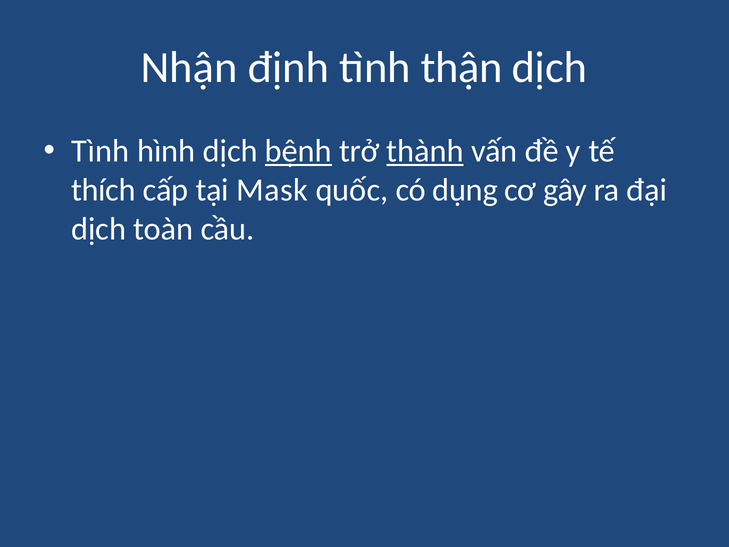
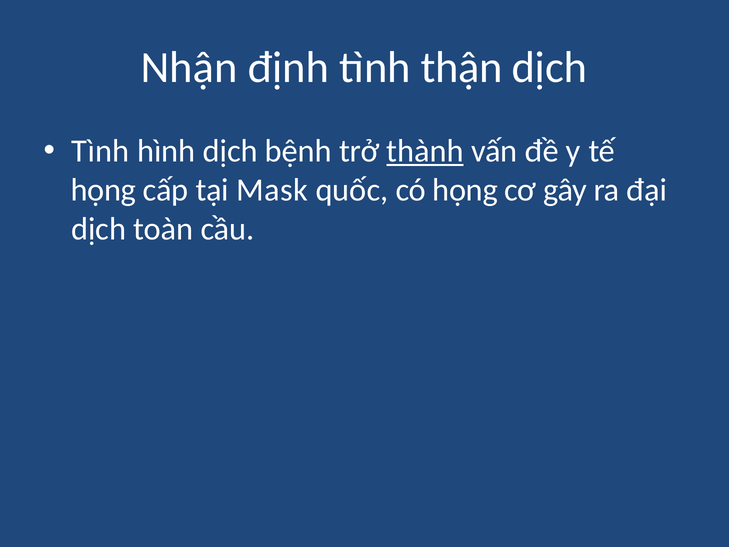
bệnh underline: present -> none
thích at (103, 190): thích -> họng
có dụng: dụng -> họng
